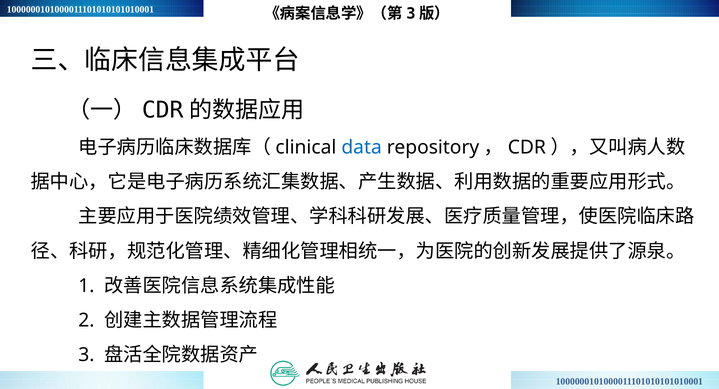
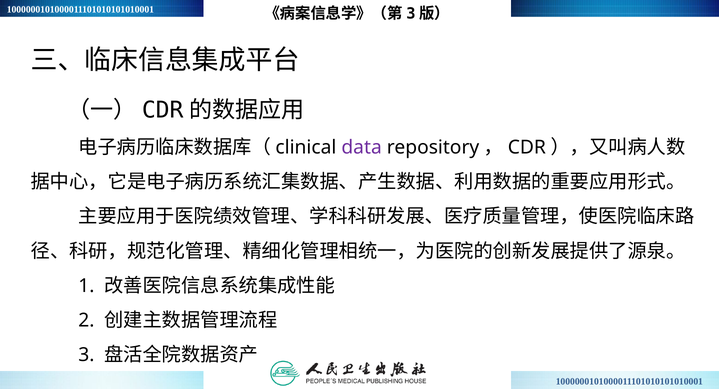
data colour: blue -> purple
